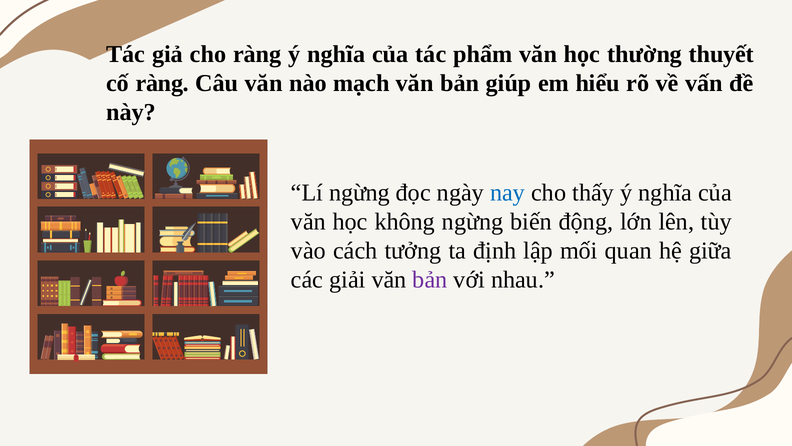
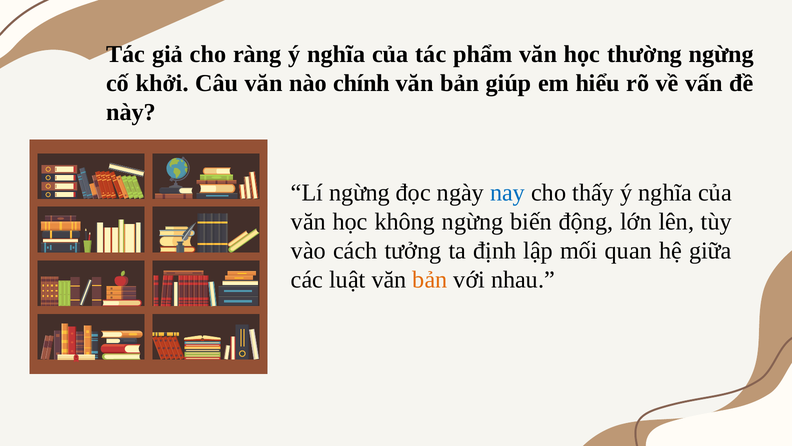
thường thuyết: thuyết -> ngừng
cố ràng: ràng -> khởi
mạch: mạch -> chính
giải: giải -> luật
bản at (430, 280) colour: purple -> orange
